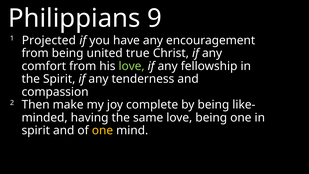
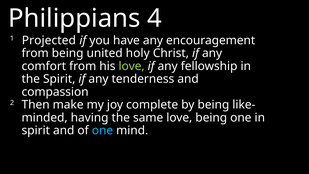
9: 9 -> 4
true: true -> holy
one at (102, 130) colour: yellow -> light blue
